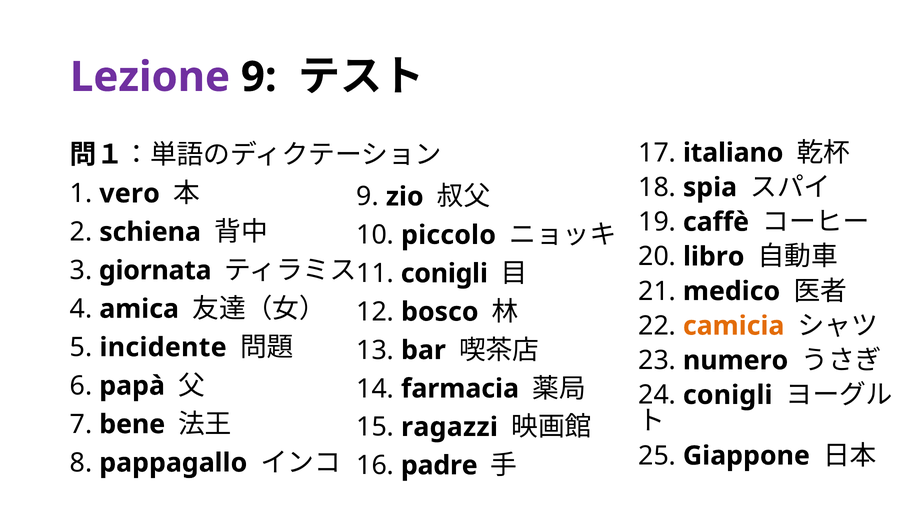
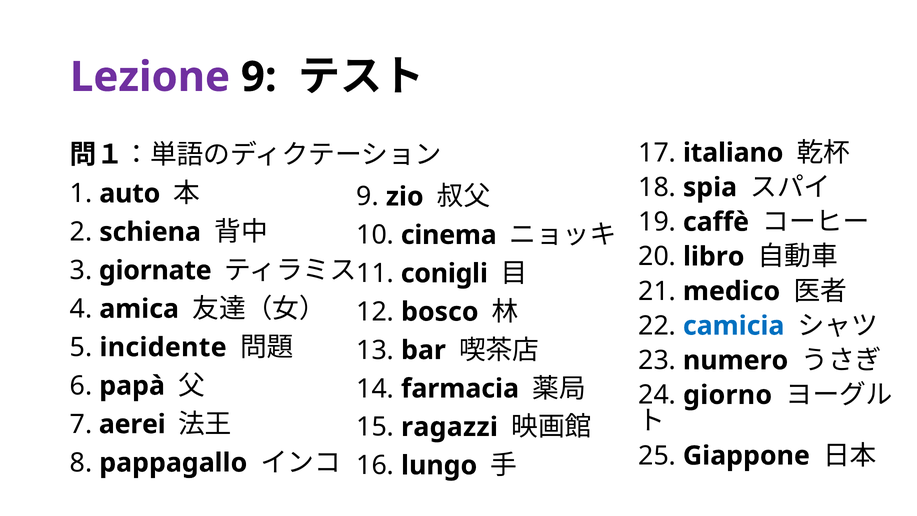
vero: vero -> auto
piccolo: piccolo -> cinema
giornata: giornata -> giornate
camicia colour: orange -> blue
24 conigli: conigli -> giorno
bene: bene -> aerei
padre: padre -> lungo
